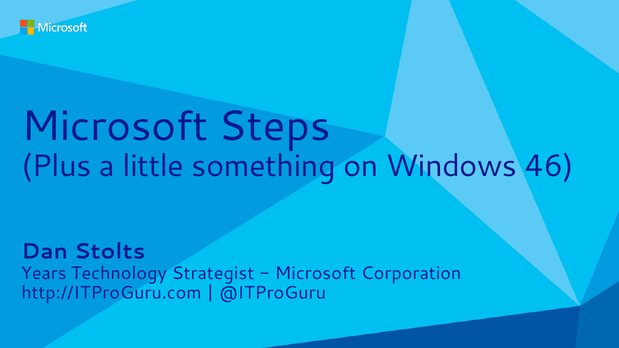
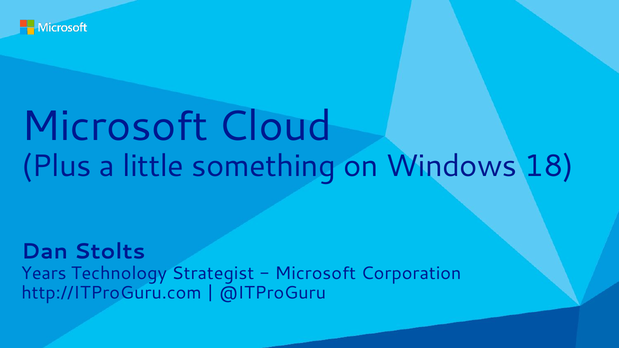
Steps: Steps -> Cloud
46: 46 -> 18
